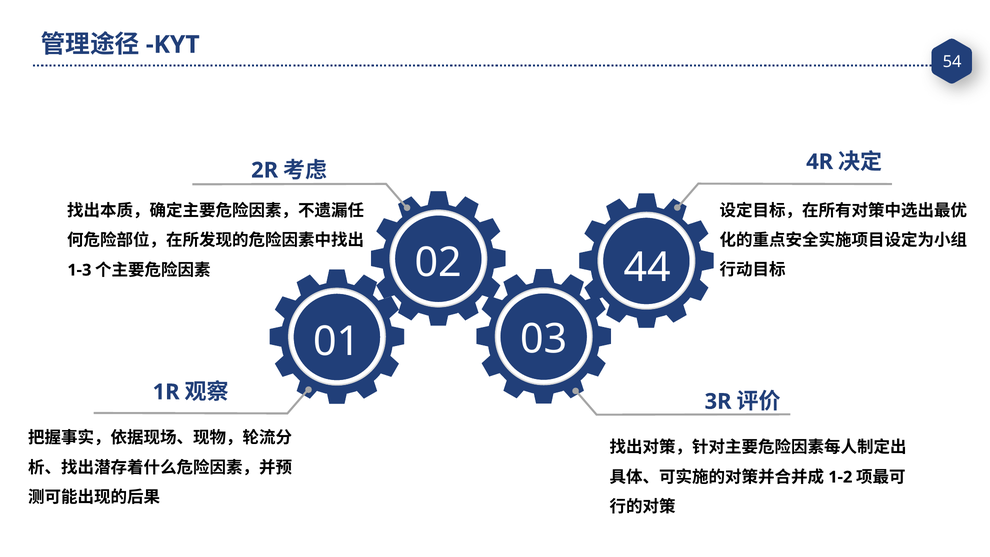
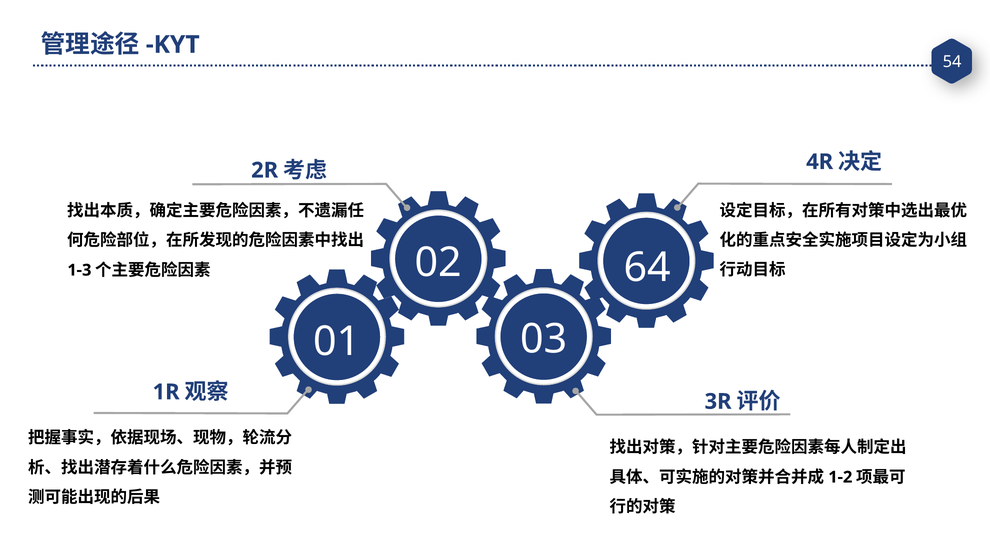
44: 44 -> 64
